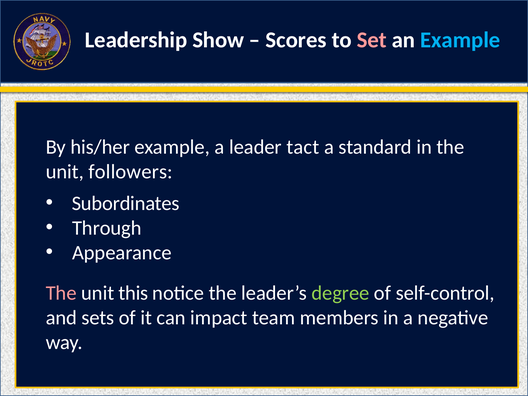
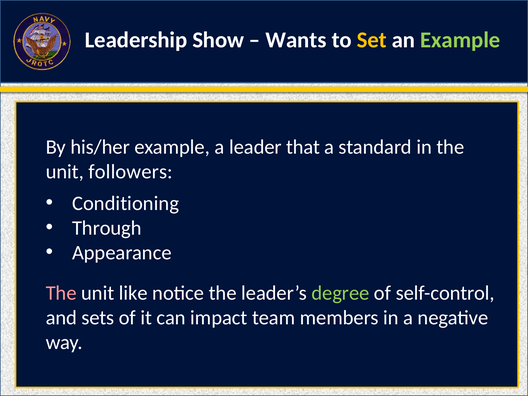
Scores: Scores -> Wants
Set colour: pink -> yellow
Example at (460, 40) colour: light blue -> light green
tact: tact -> that
Subordinates: Subordinates -> Conditioning
this: this -> like
